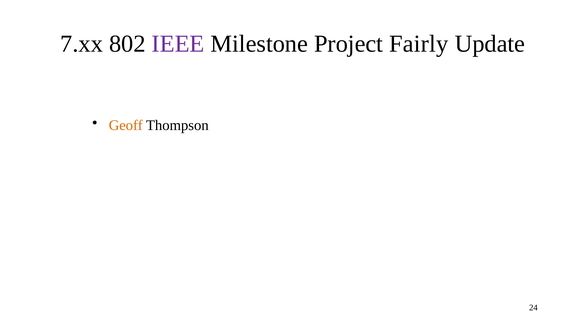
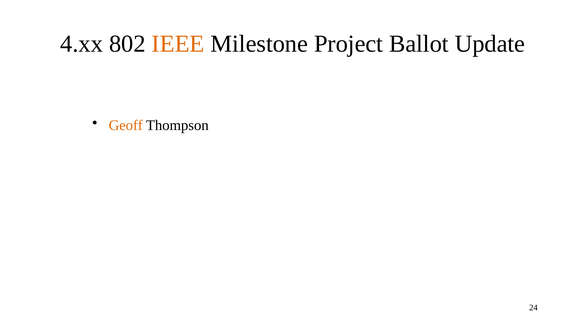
7.xx: 7.xx -> 4.xx
IEEE colour: purple -> orange
Fairly: Fairly -> Ballot
